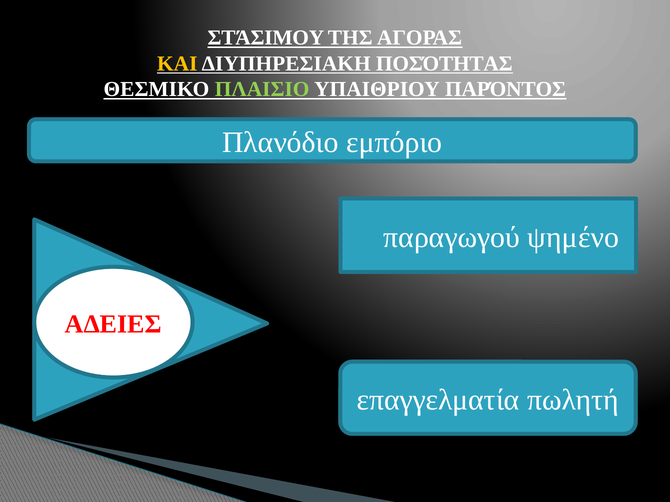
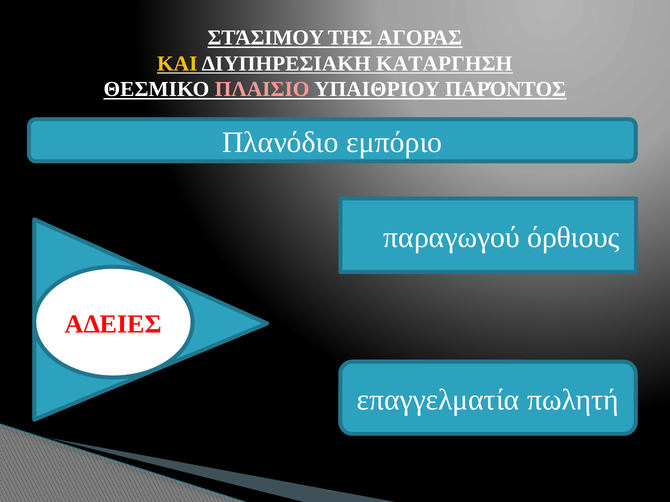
ΠΟΣΌΤΗΤΑΣ: ΠΟΣΌΤΗΤΑΣ -> ΚΑΤΑΡΓΗΣΗ
ΠΛΑΙΣΙΟ colour: light green -> pink
ψημένο: ψημένο -> όρθιους
